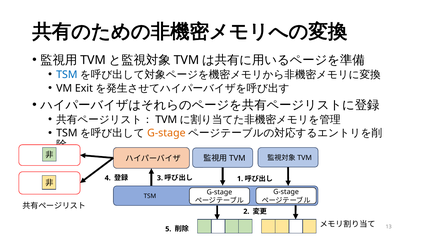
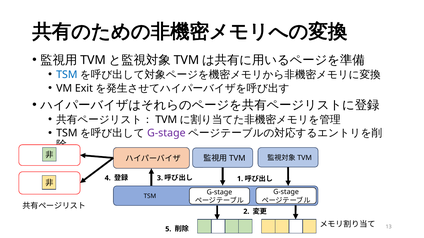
G-stage at (166, 133) colour: orange -> purple
